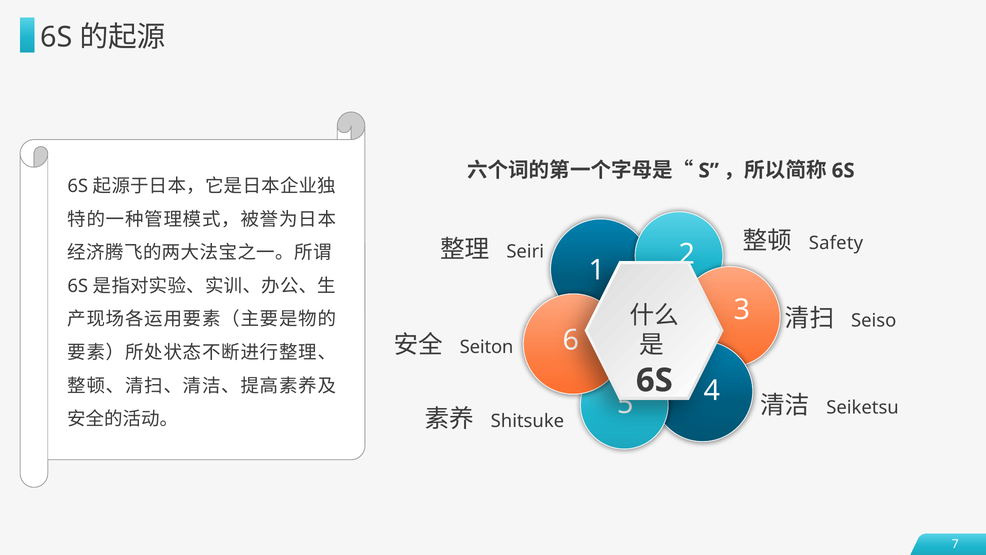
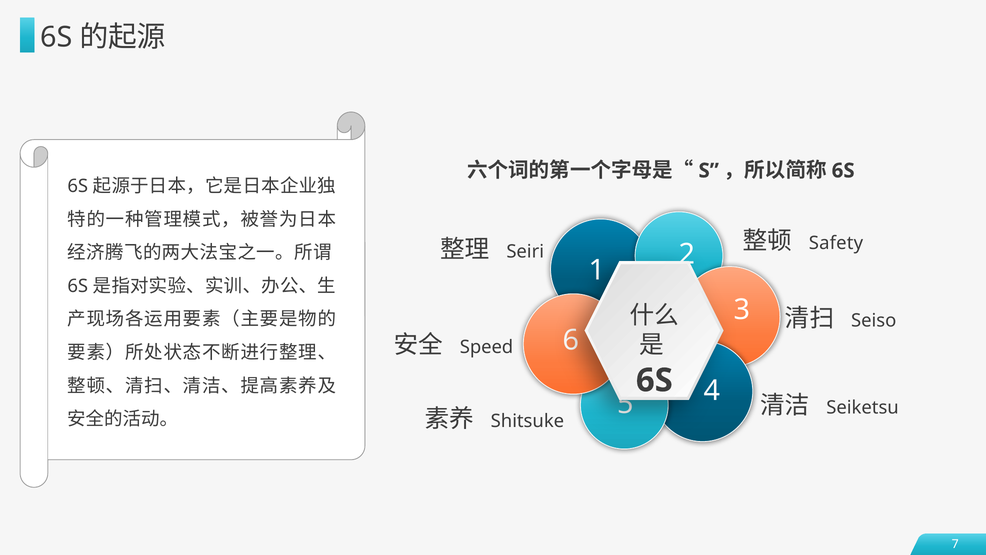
Seiton: Seiton -> Speed
